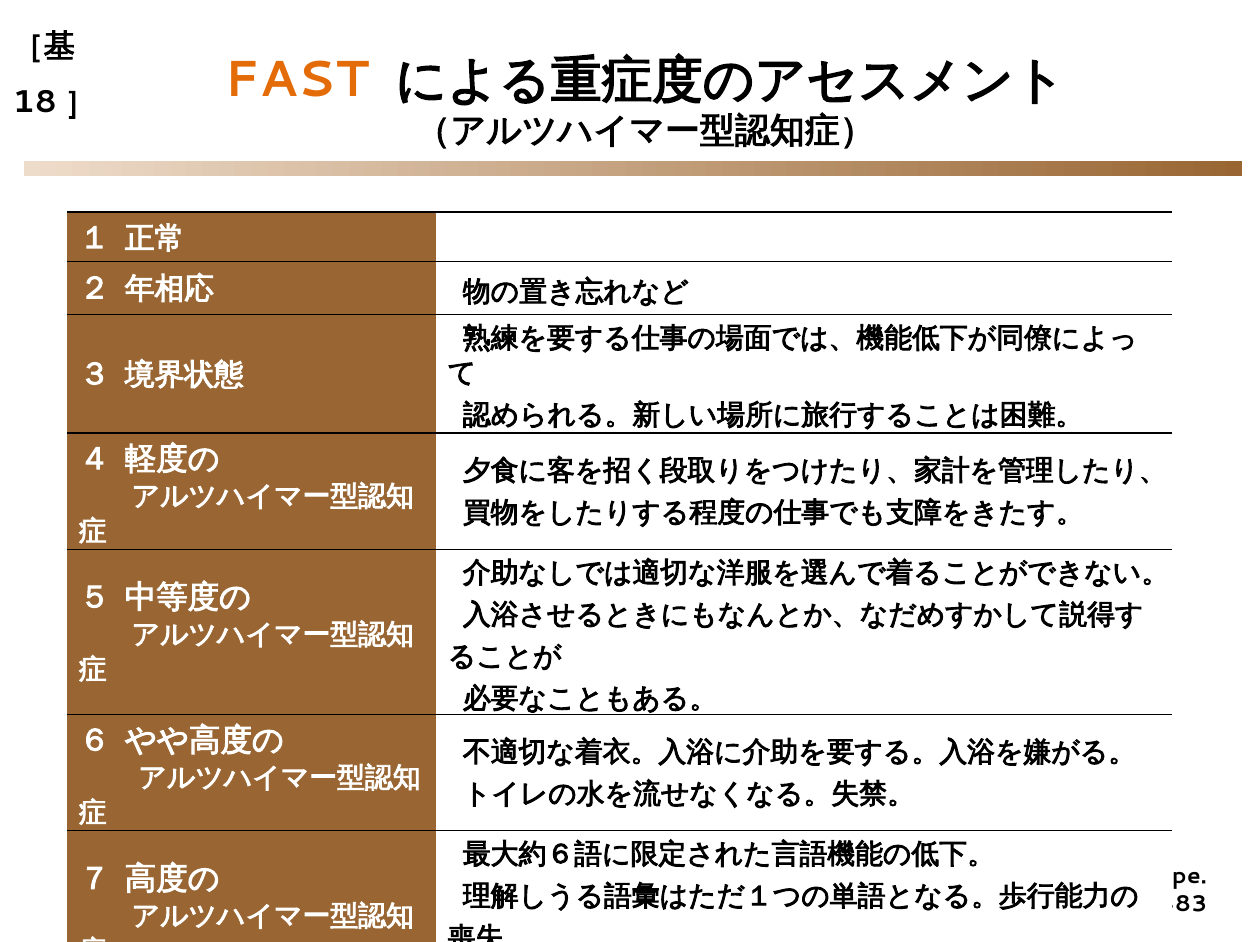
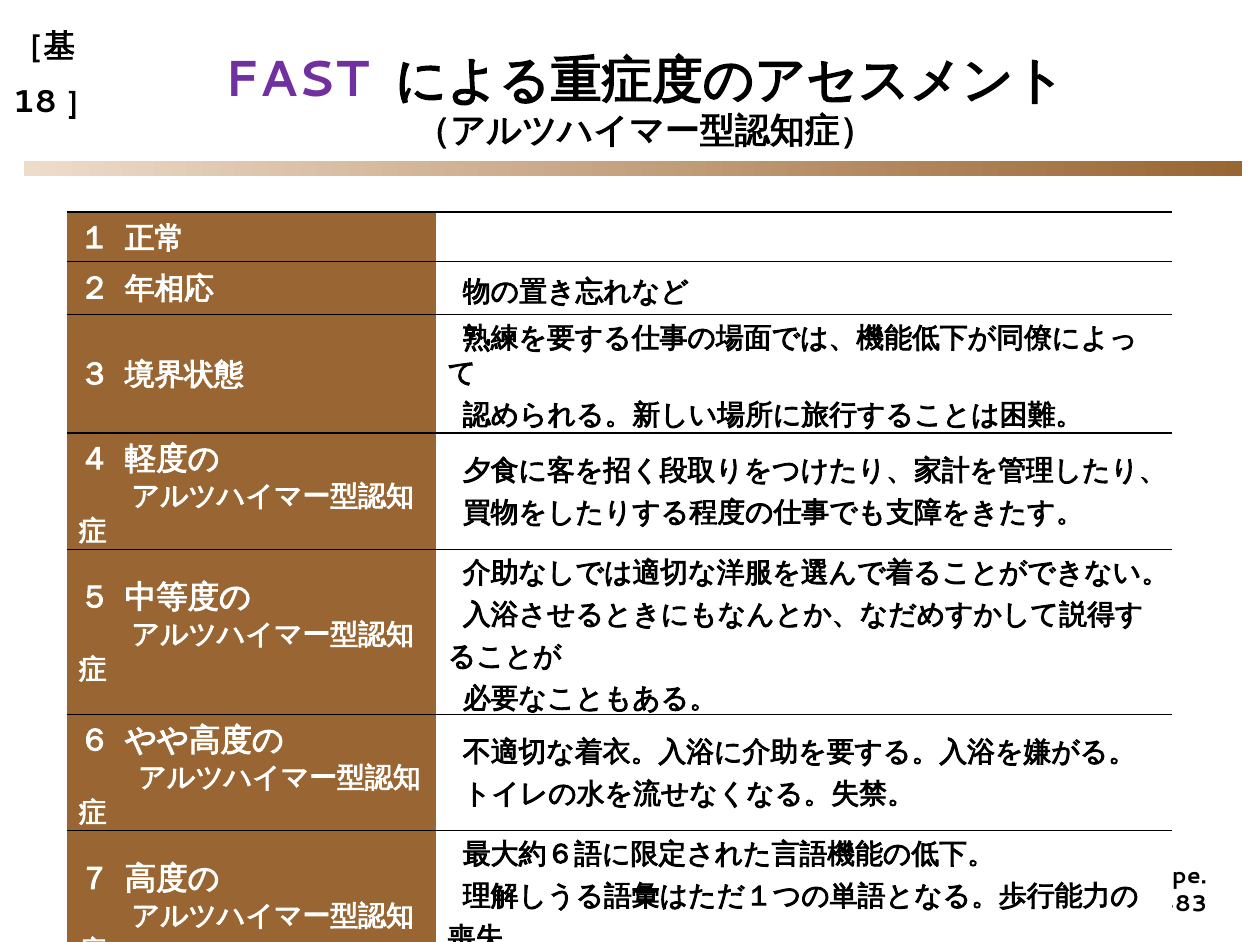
FAST colour: orange -> purple
